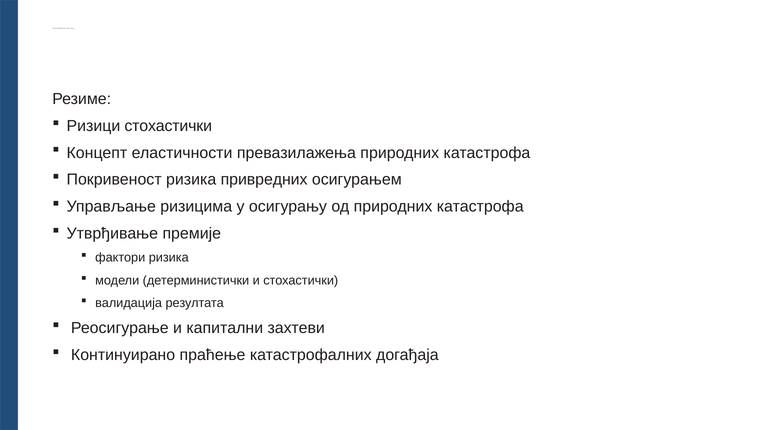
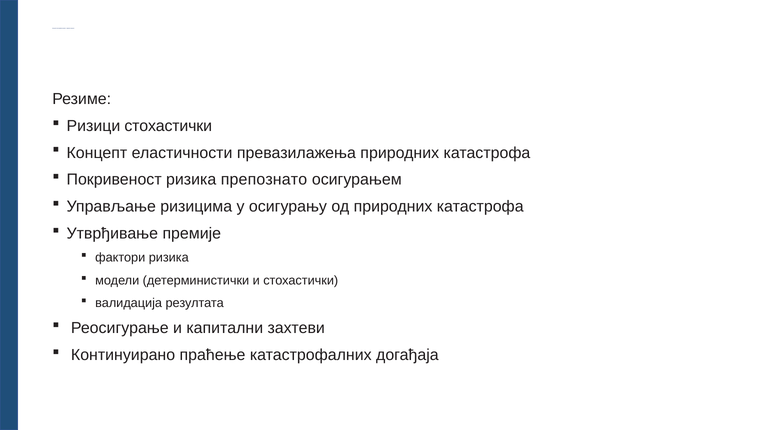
привредних: привредних -> препознато
